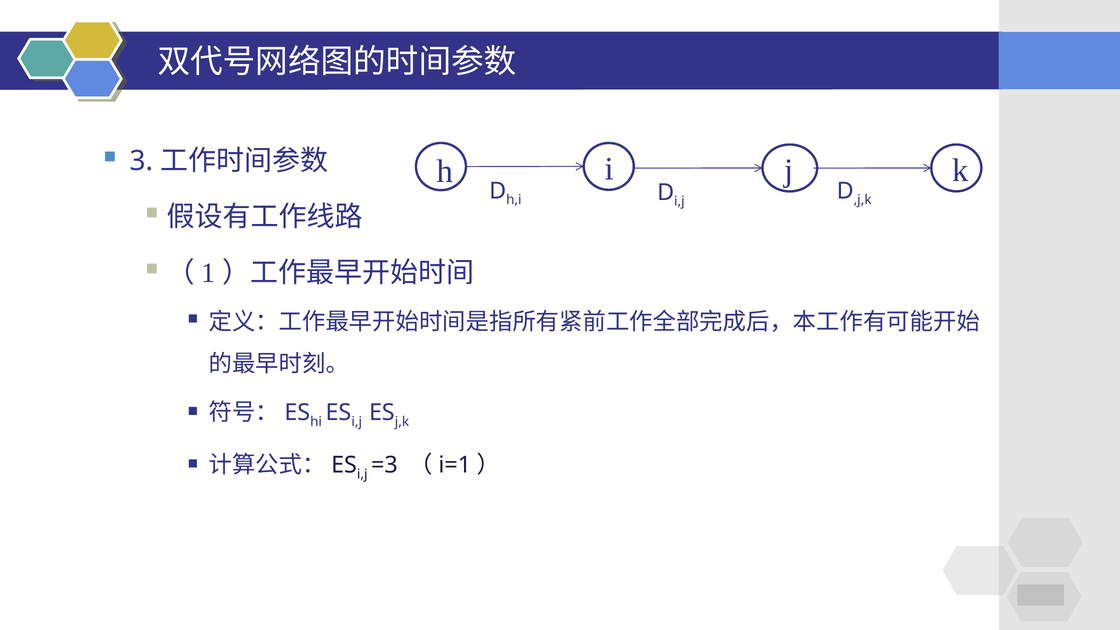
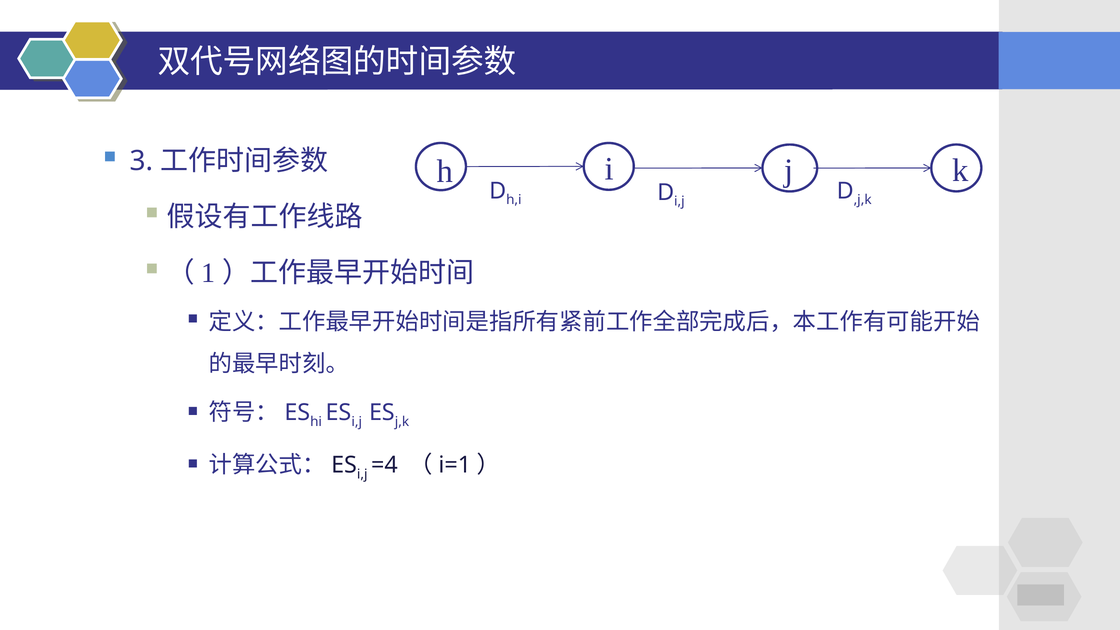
=3: =3 -> =4
